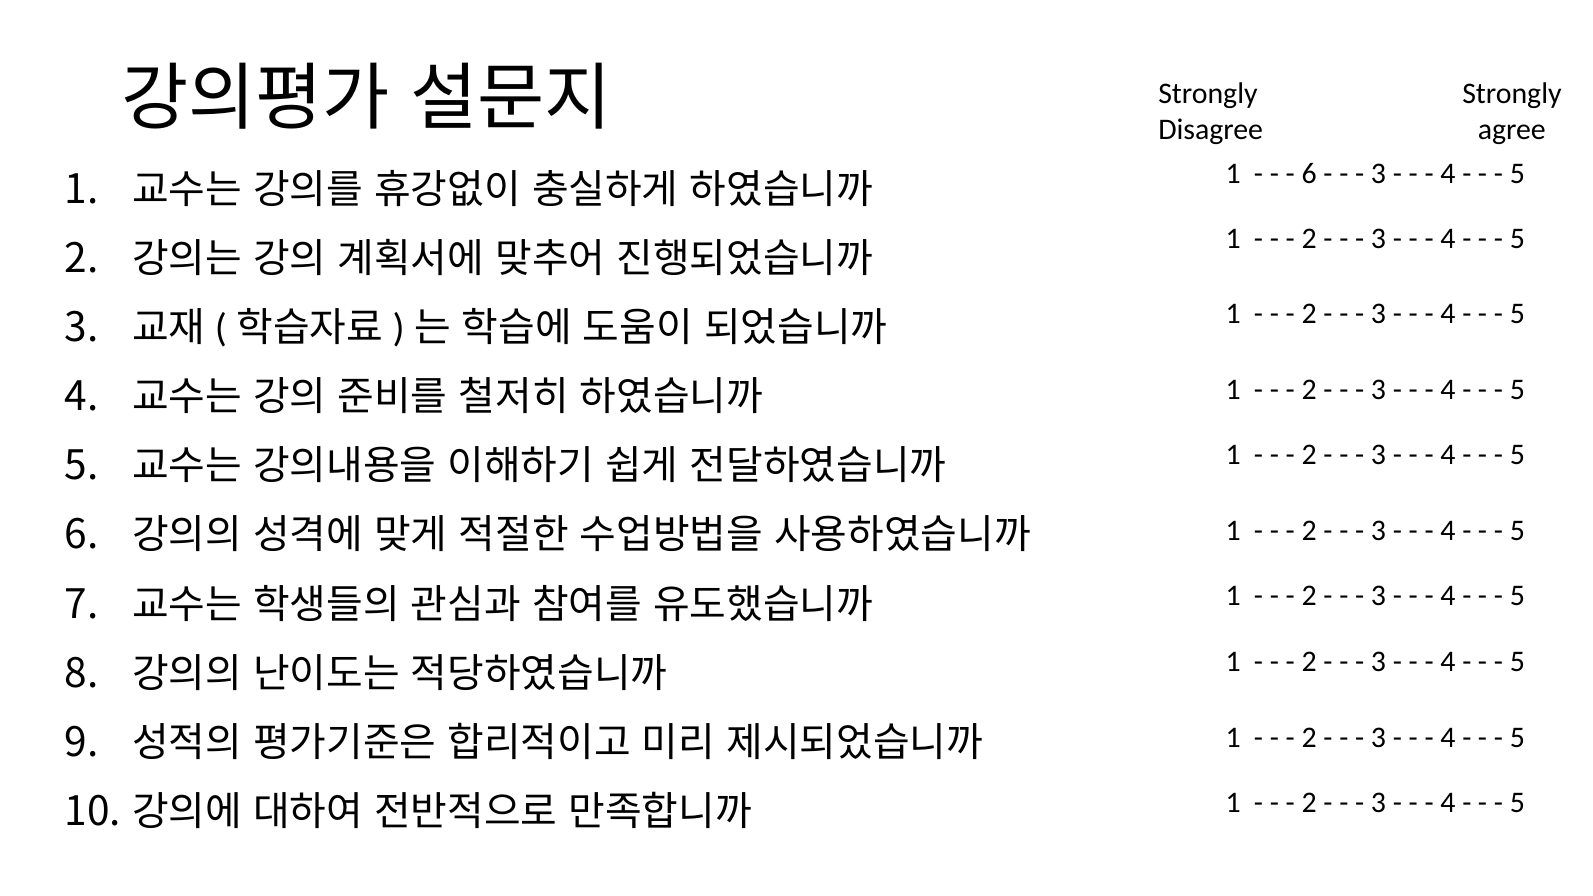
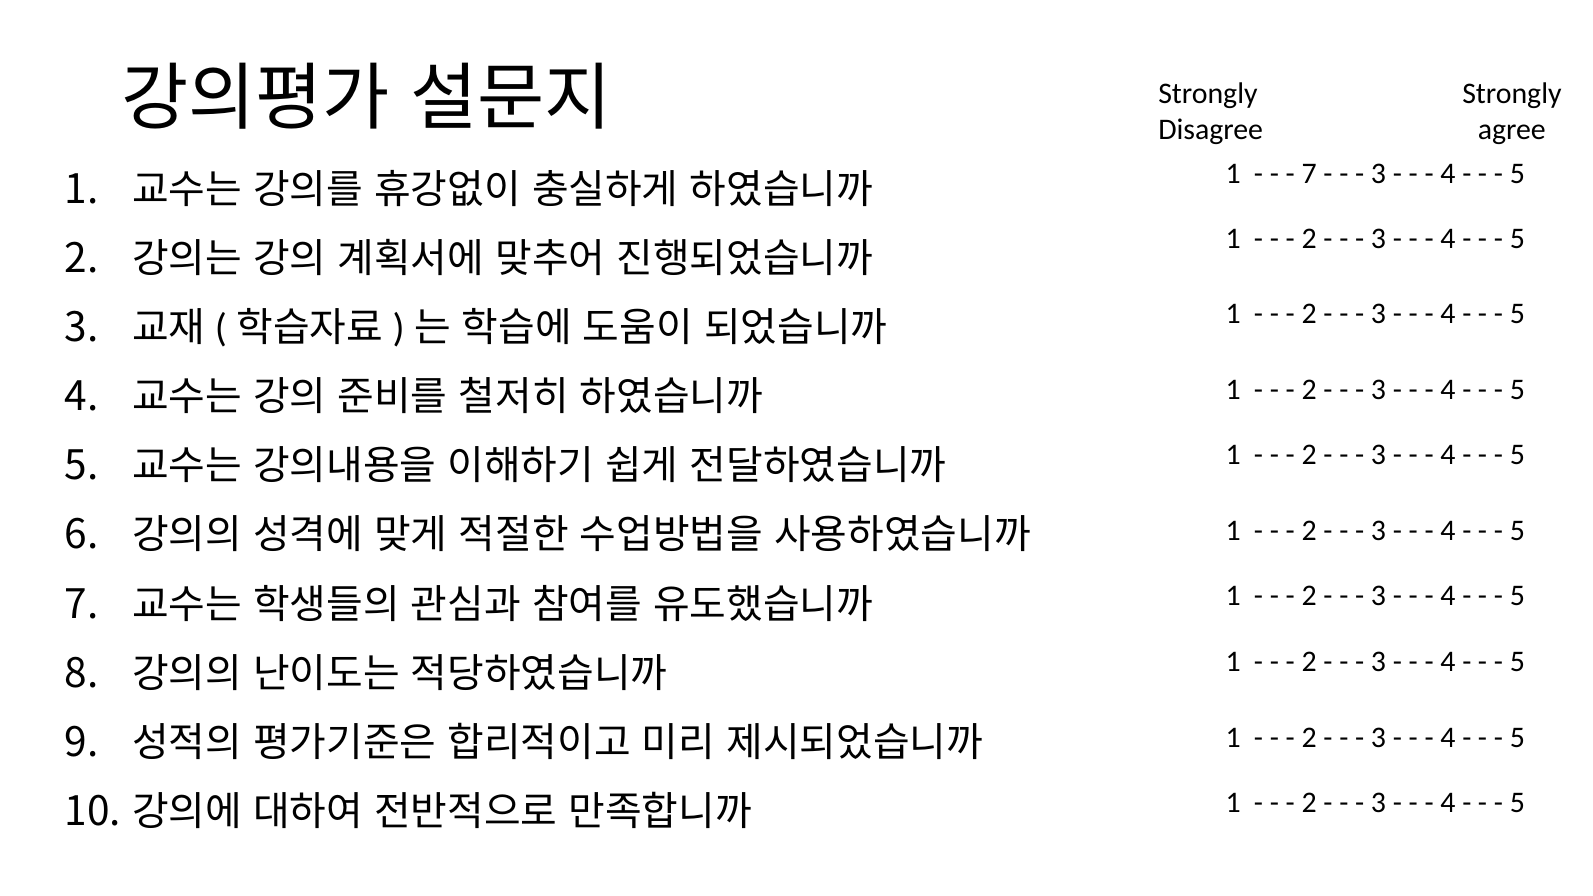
6 at (1309, 174): 6 -> 7
